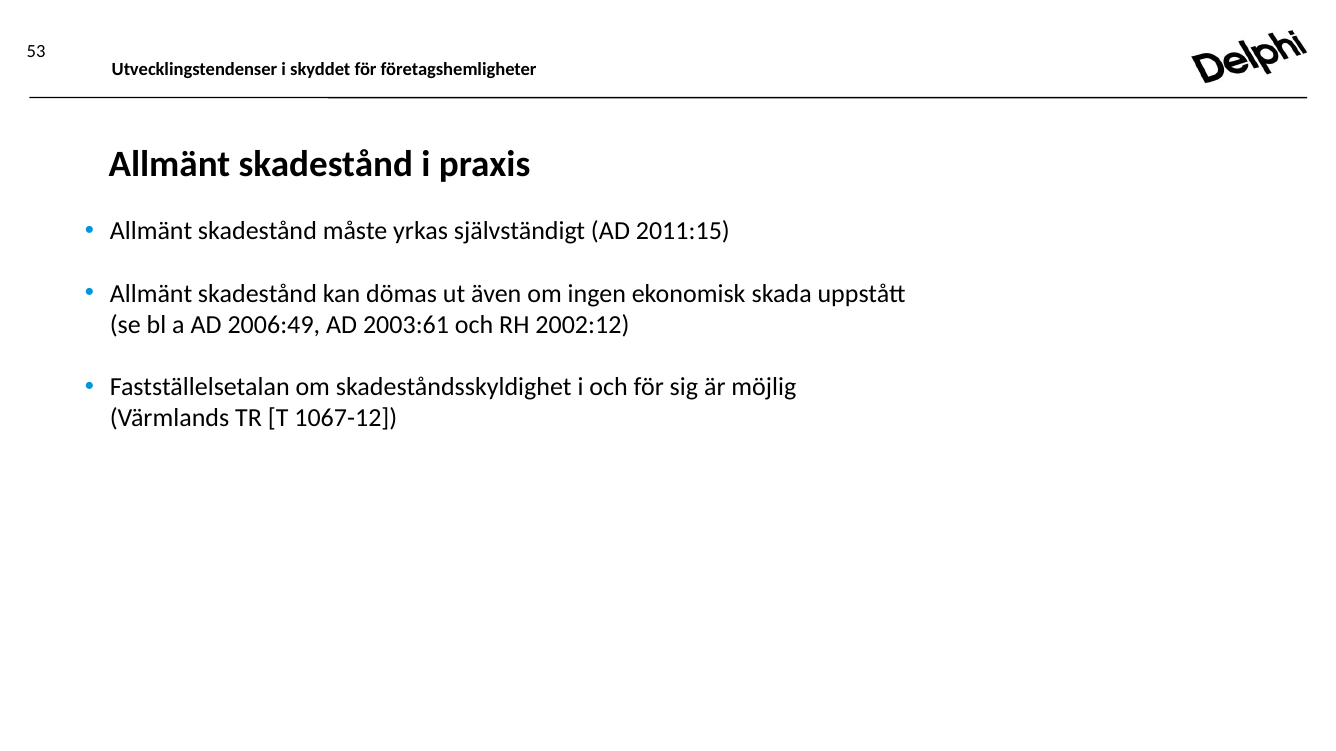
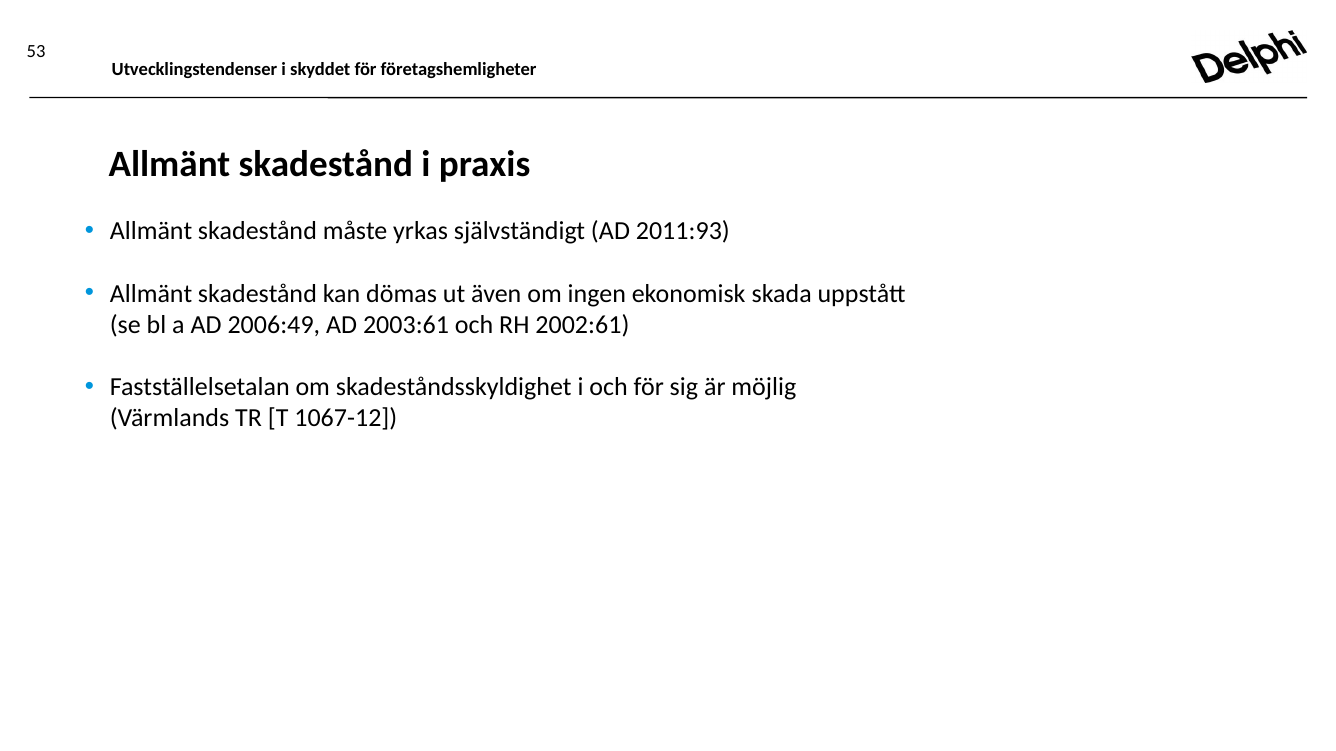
2011:15: 2011:15 -> 2011:93
2002:12: 2002:12 -> 2002:61
